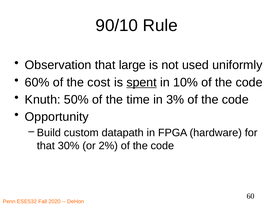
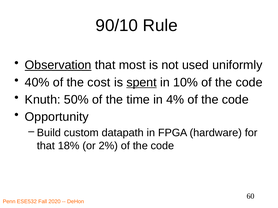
Observation underline: none -> present
large: large -> most
60%: 60% -> 40%
3%: 3% -> 4%
30%: 30% -> 18%
